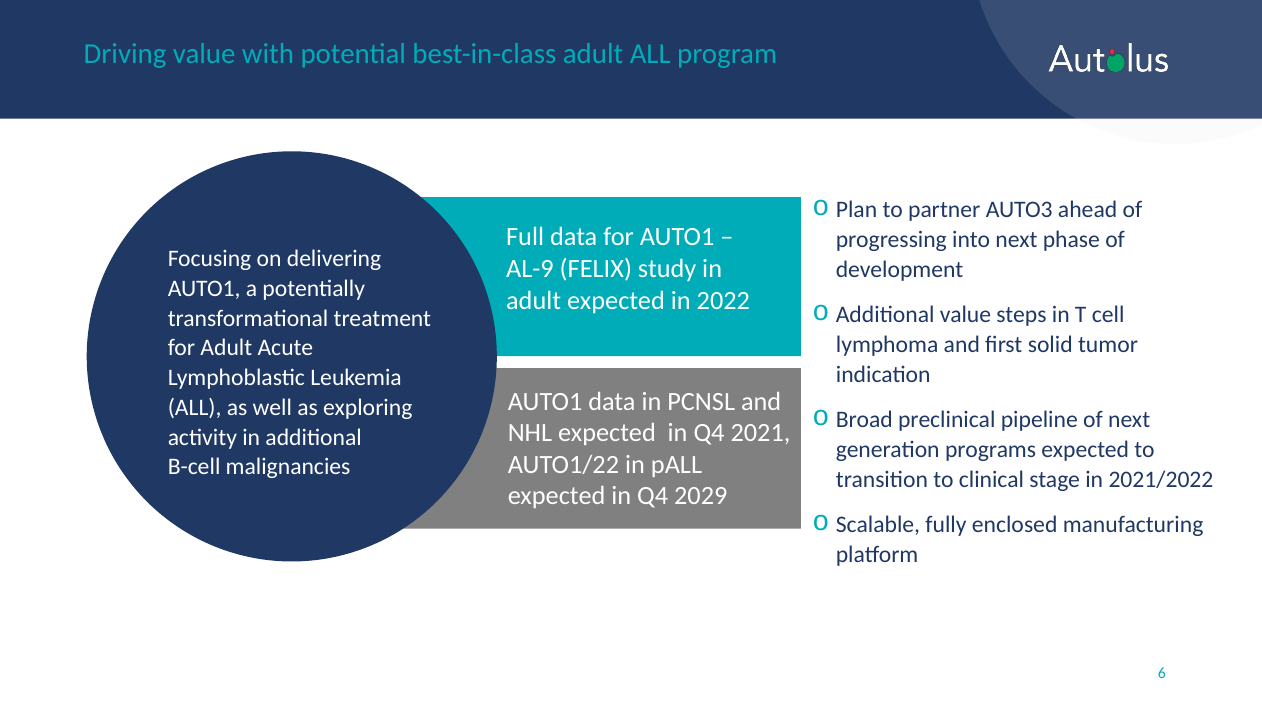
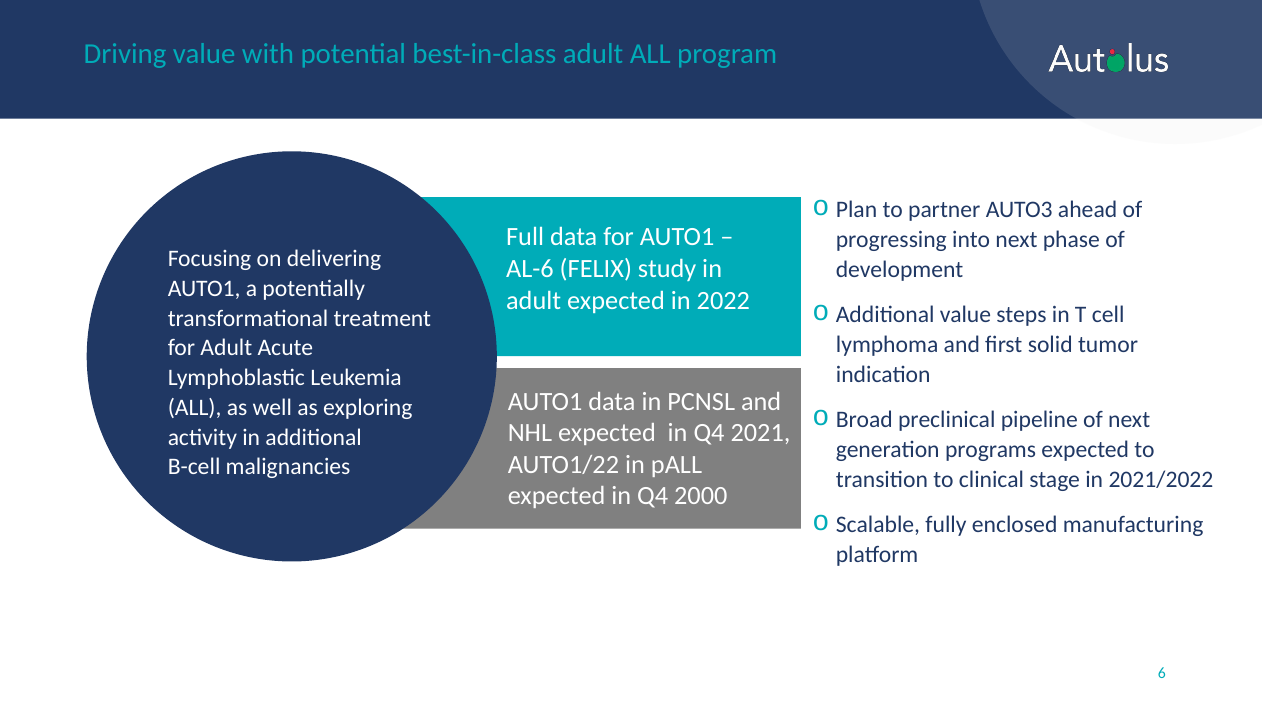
AL-9: AL-9 -> AL-6
2029: 2029 -> 2000
